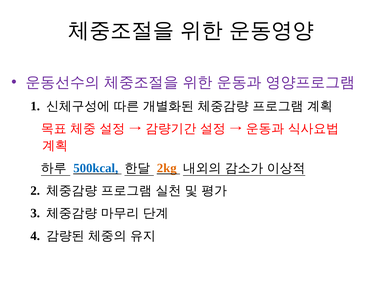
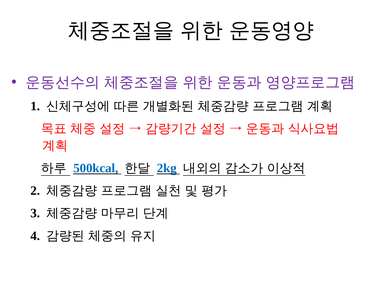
2kg colour: orange -> blue
